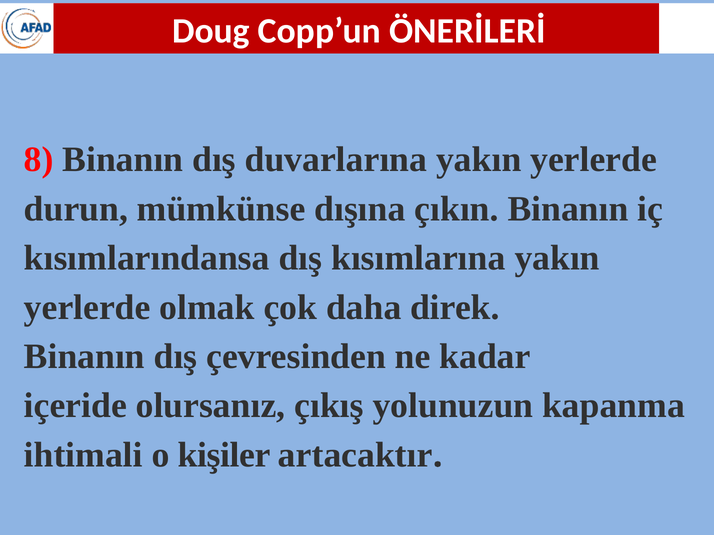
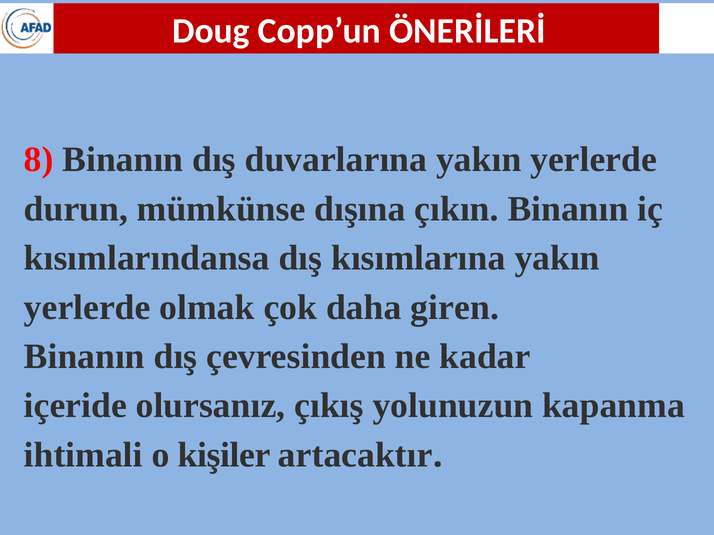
direk: direk -> giren
